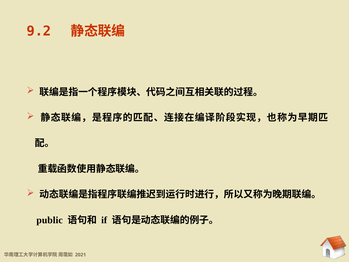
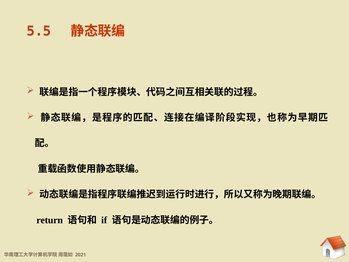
9.2: 9.2 -> 5.5
public: public -> return
